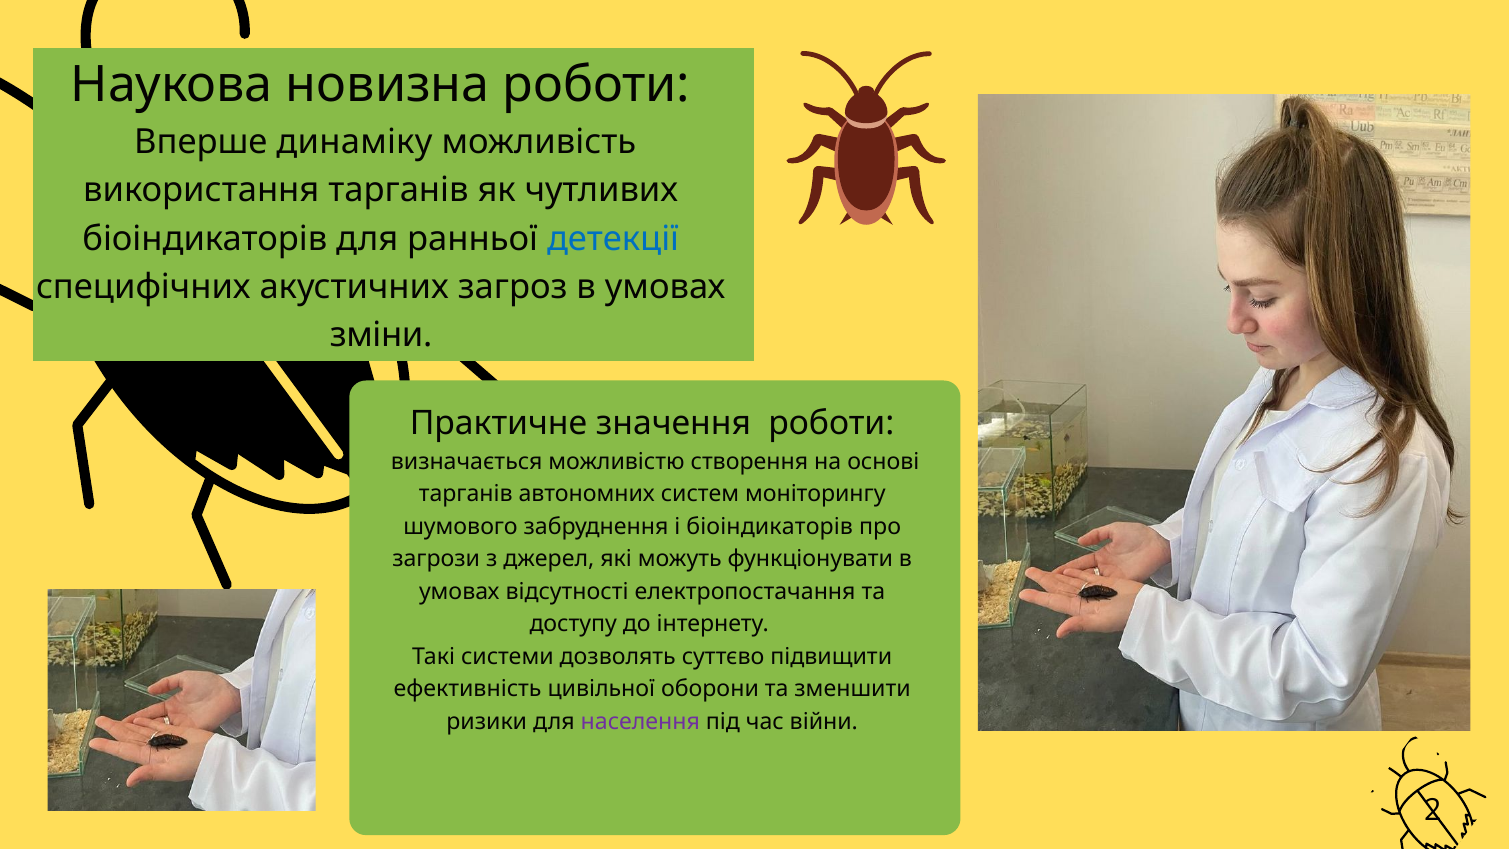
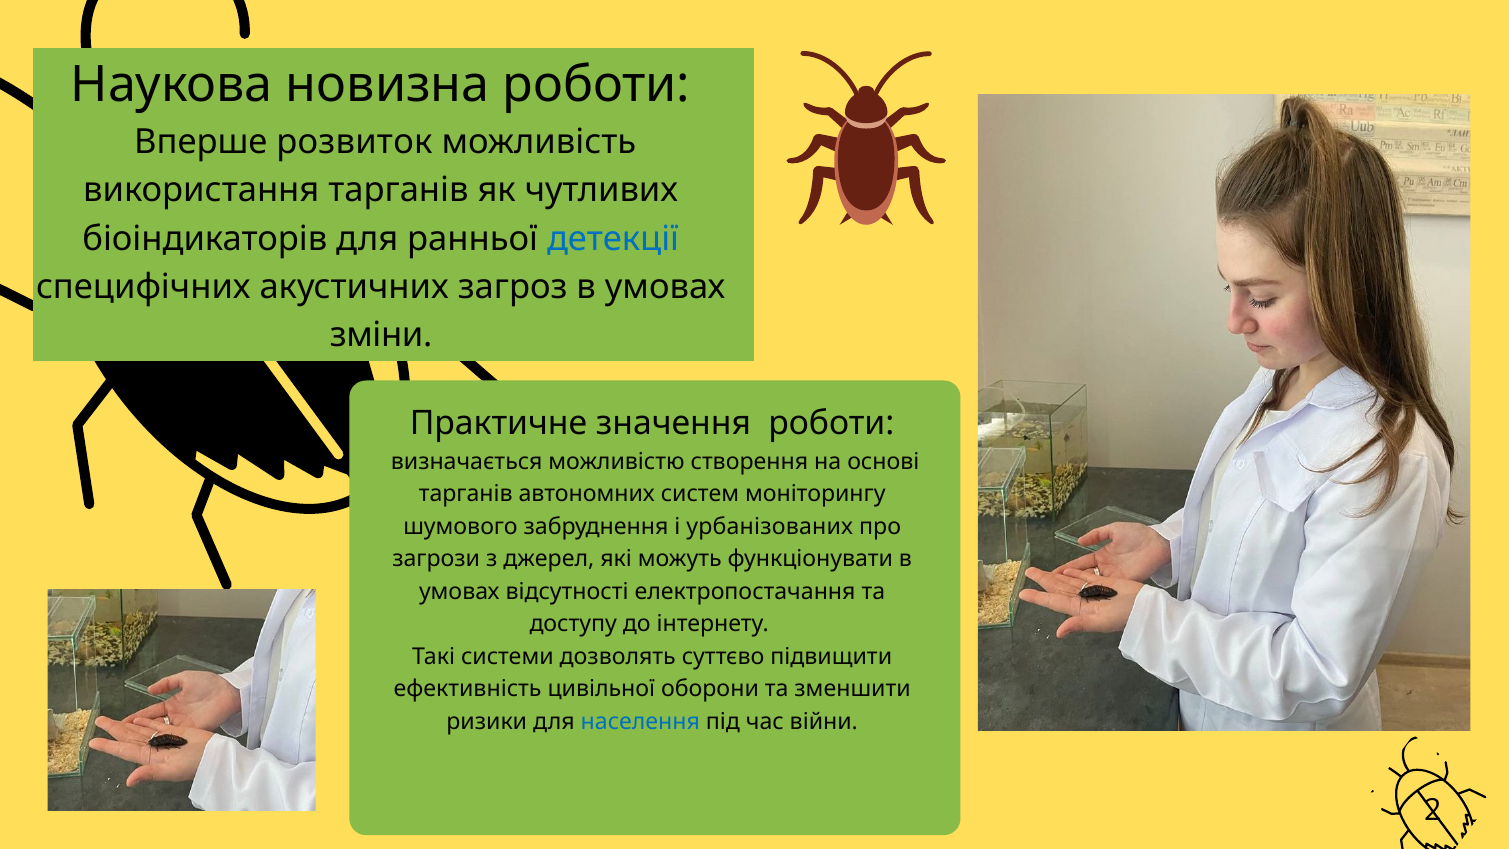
динаміку: динаміку -> розвиток
і біоіндикаторів: біоіндикаторів -> урбанізованих
населення colour: purple -> blue
